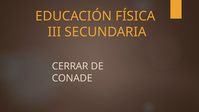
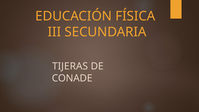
CERRAR: CERRAR -> TIJERAS
